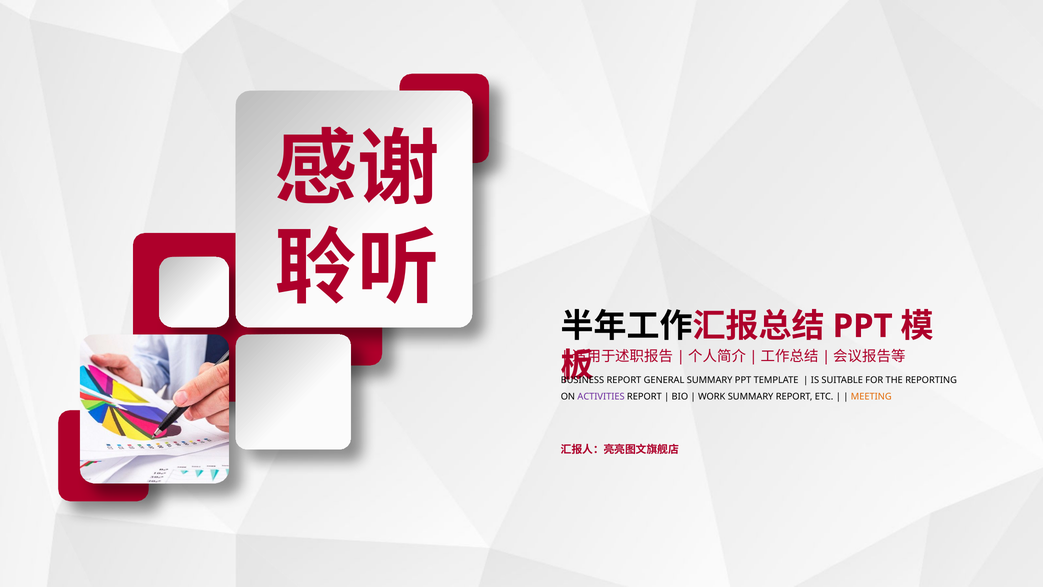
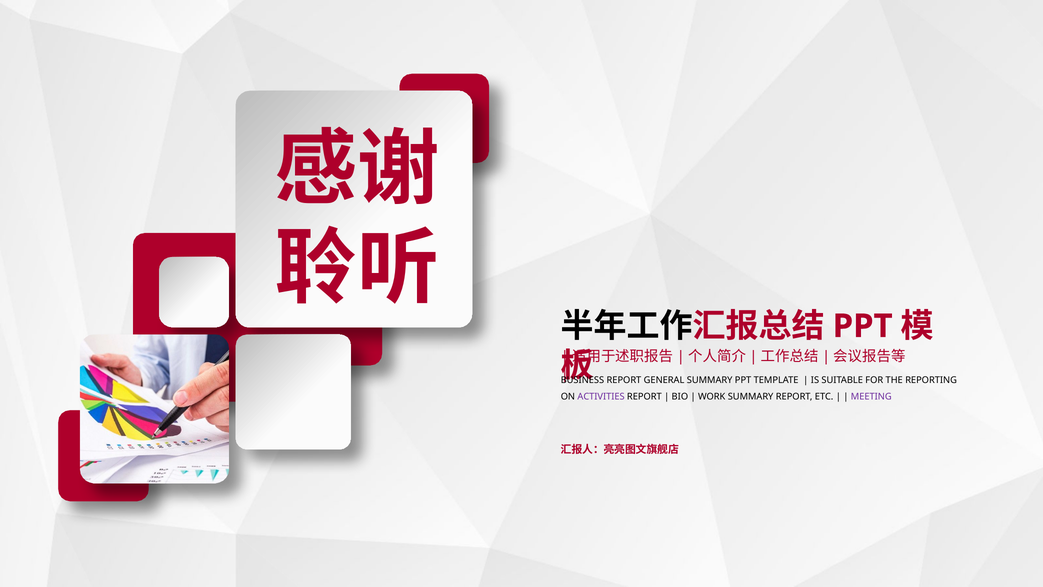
MEETING colour: orange -> purple
